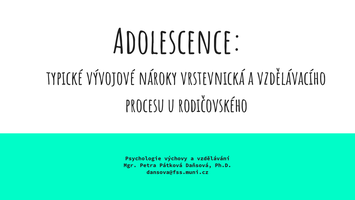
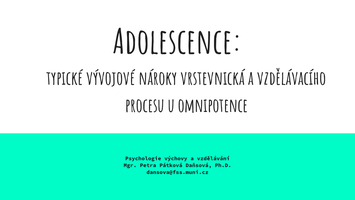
rodičovského: rodičovského -> omnipotence
